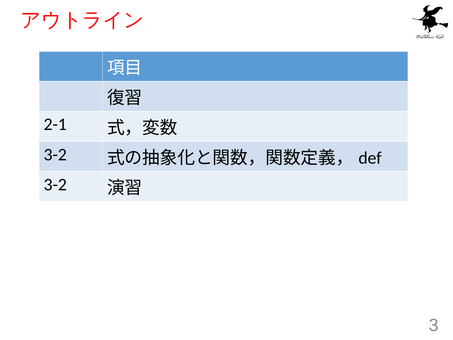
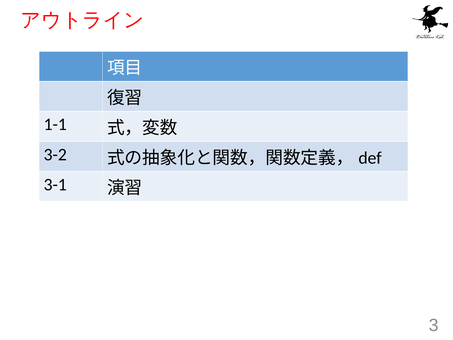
2-1: 2-1 -> 1-1
3-2 at (55, 184): 3-2 -> 3-1
